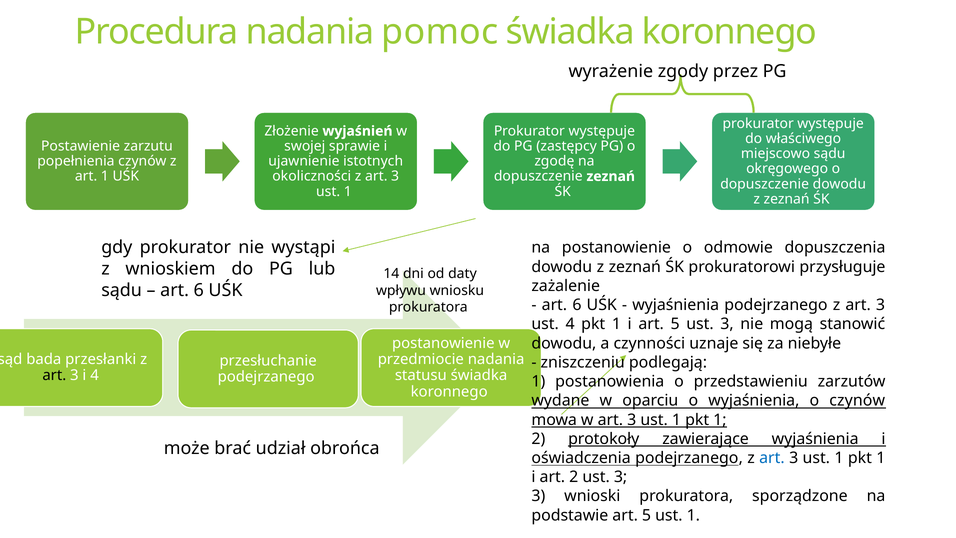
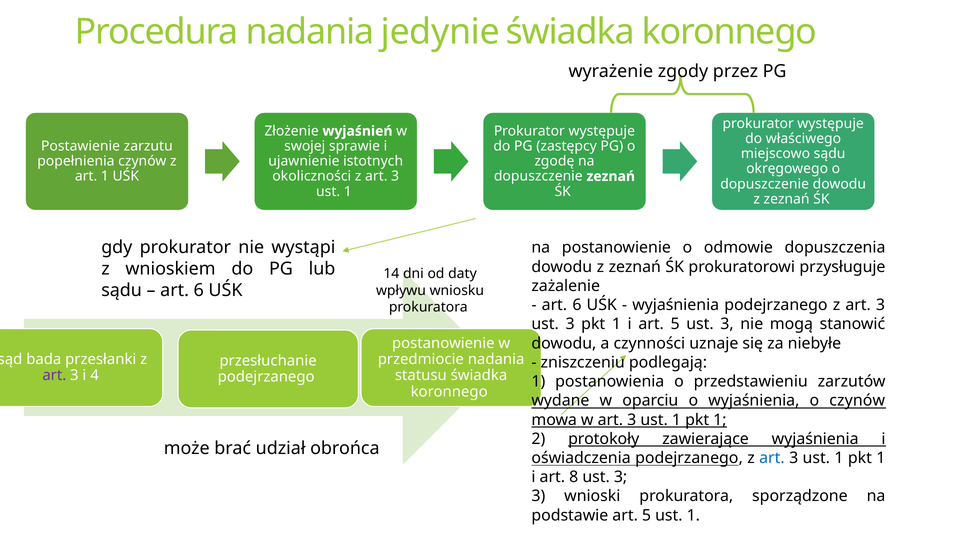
pomoc: pomoc -> jedynie
4 at (570, 324): 4 -> 3
art at (54, 375) colour: black -> purple
art 2: 2 -> 8
